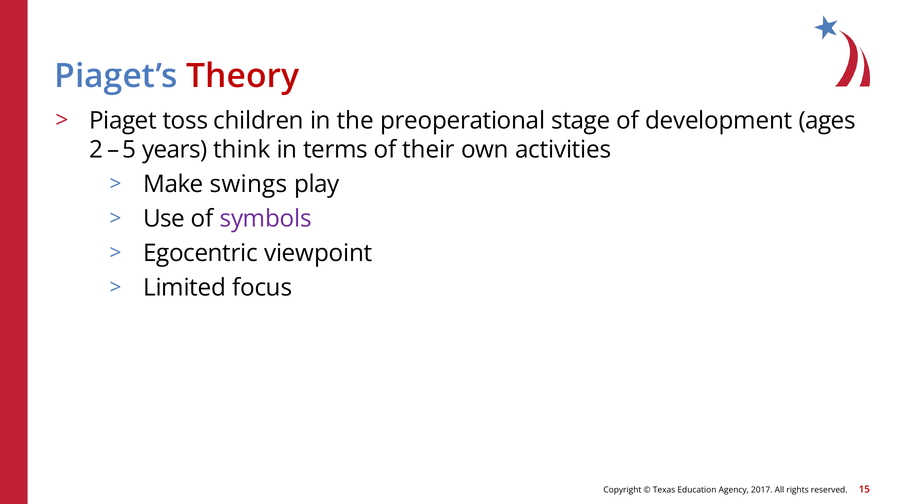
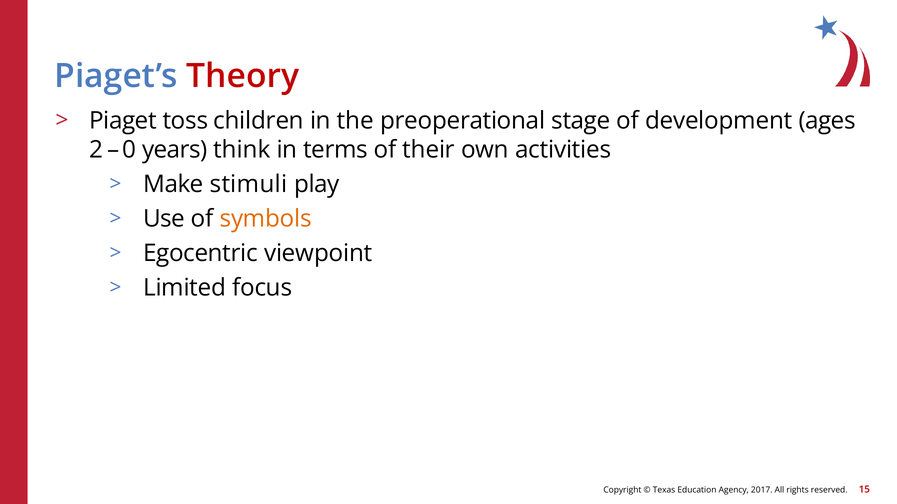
5: 5 -> 0
swings: swings -> stimuli
symbols colour: purple -> orange
